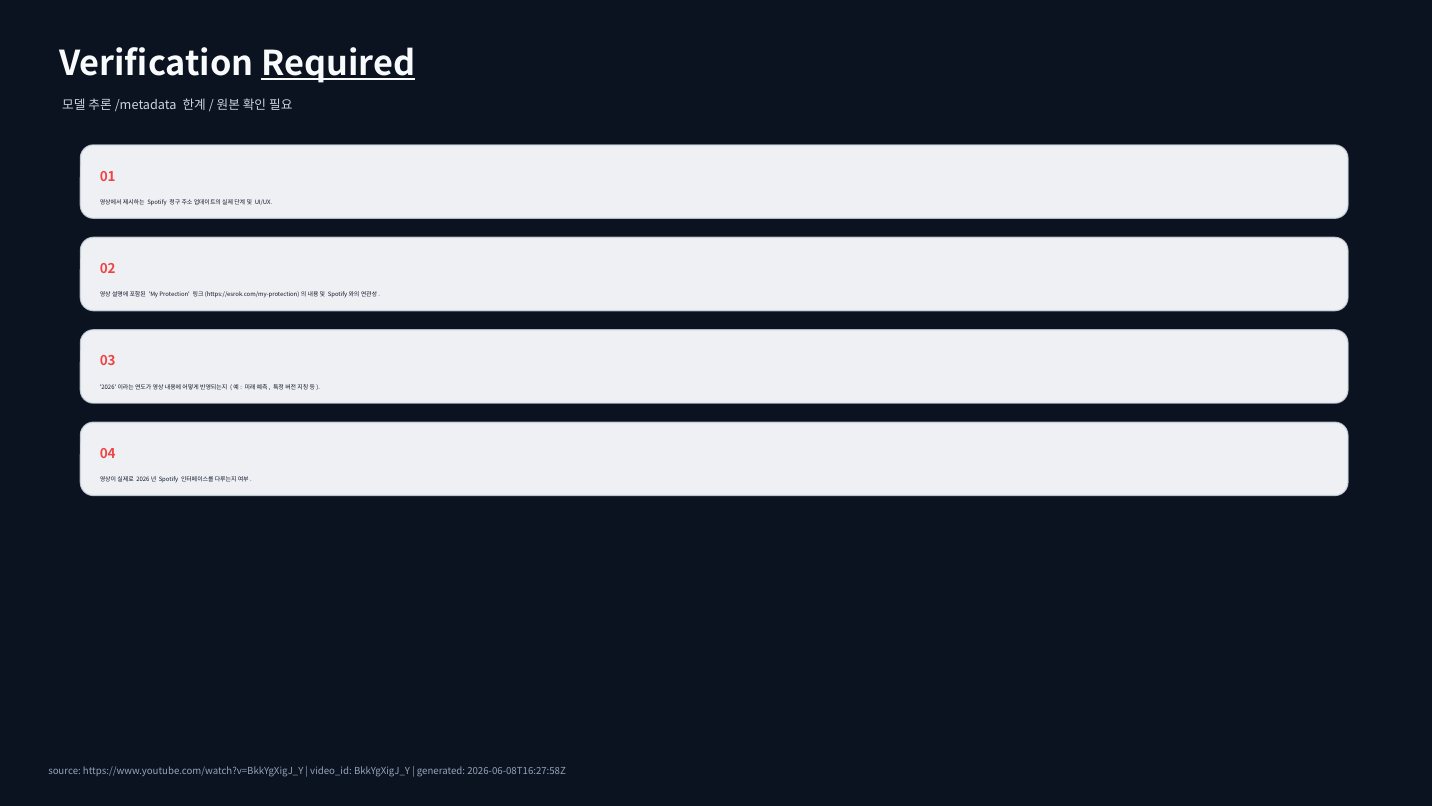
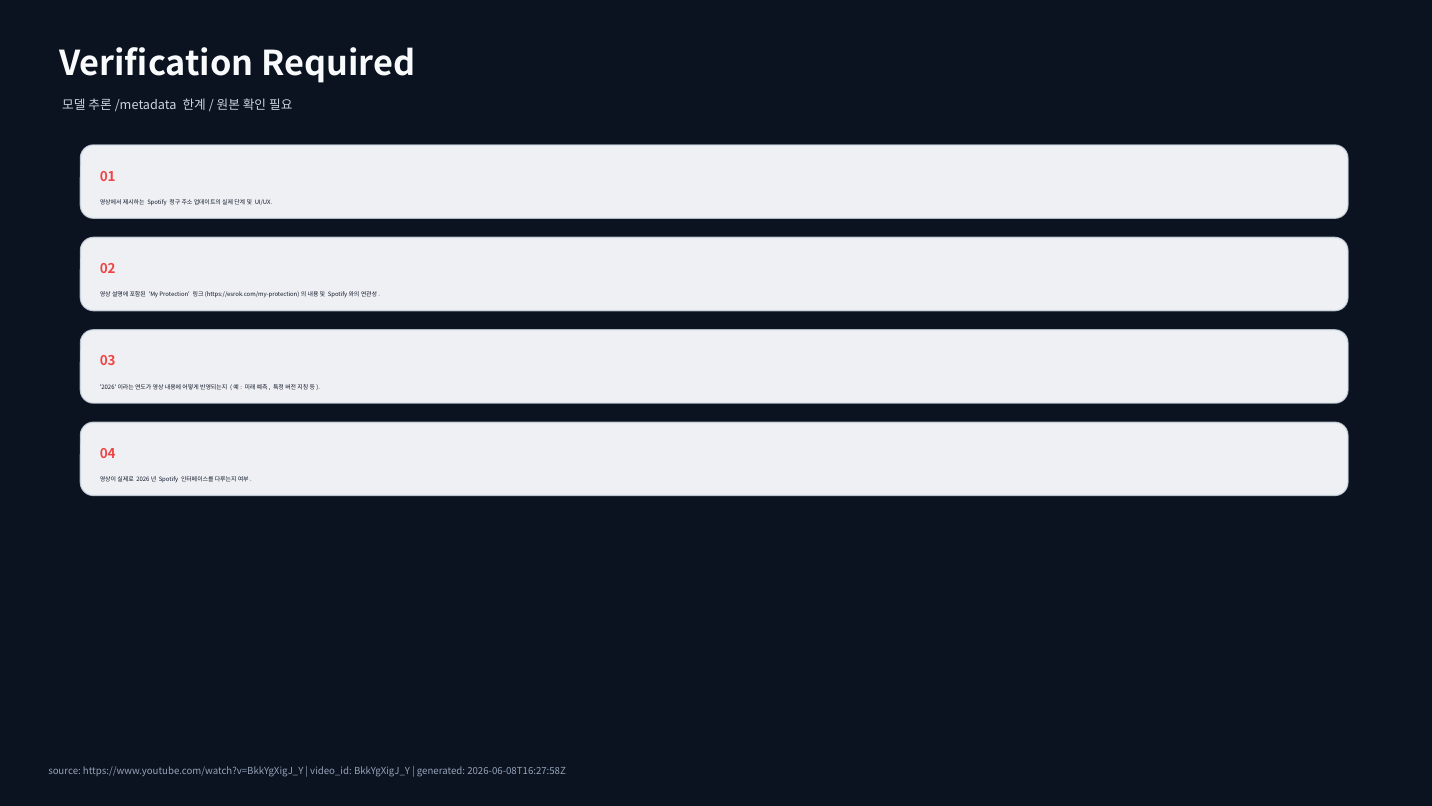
Required underline: present -> none
